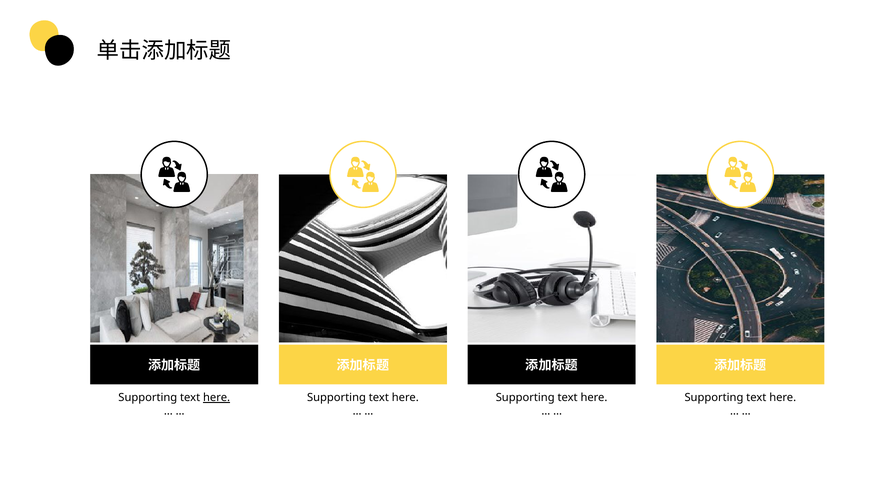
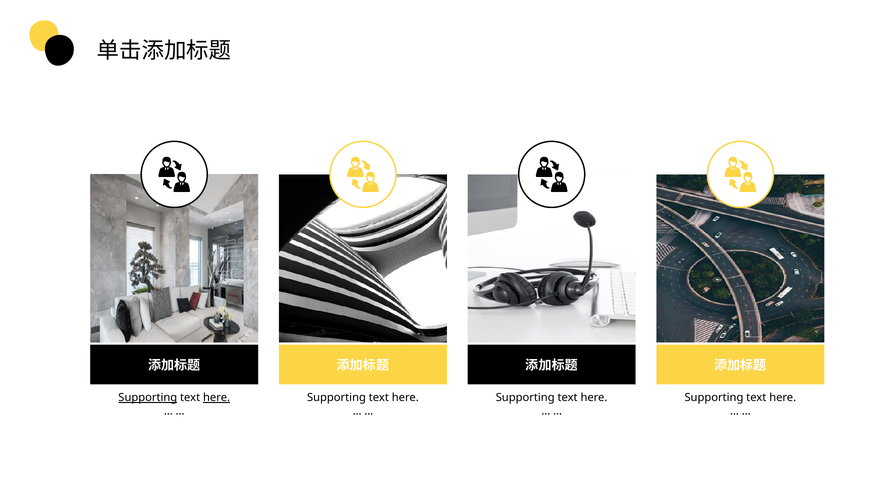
Supporting at (148, 398) underline: none -> present
